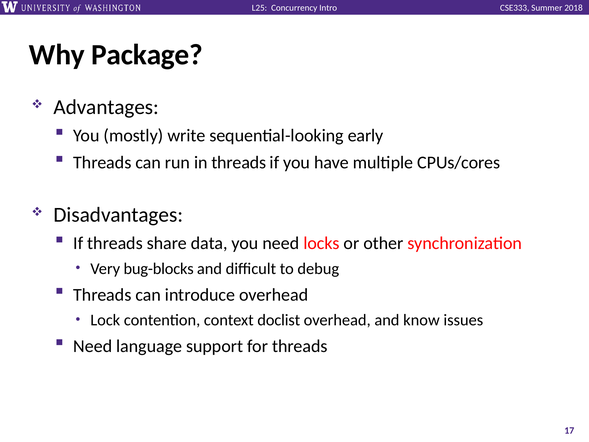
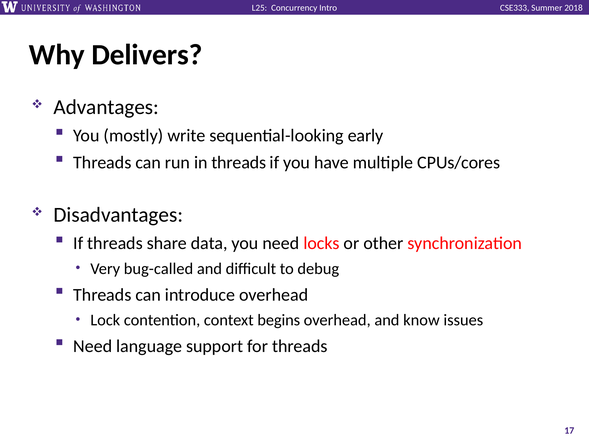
Package: Package -> Delivers
bug-blocks: bug-blocks -> bug-called
doclist: doclist -> begins
